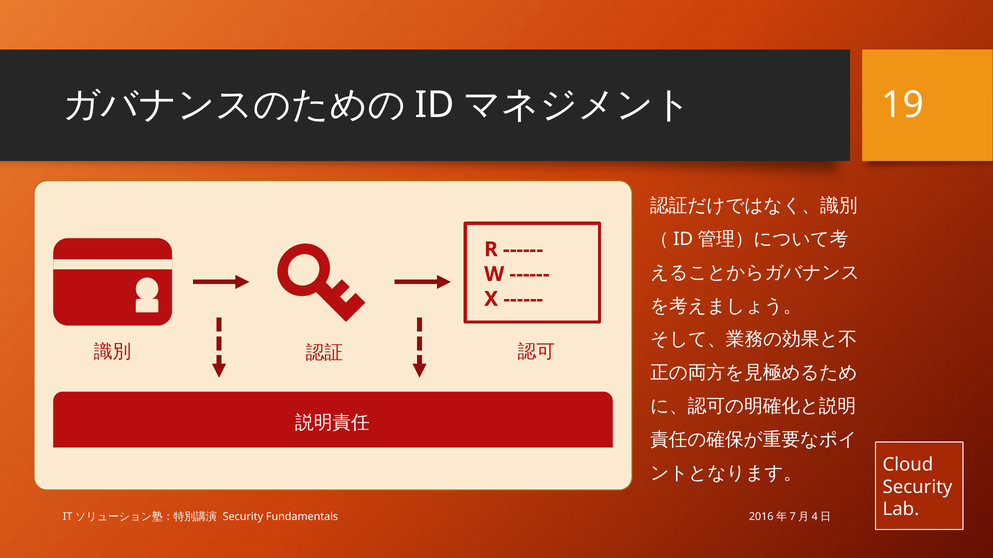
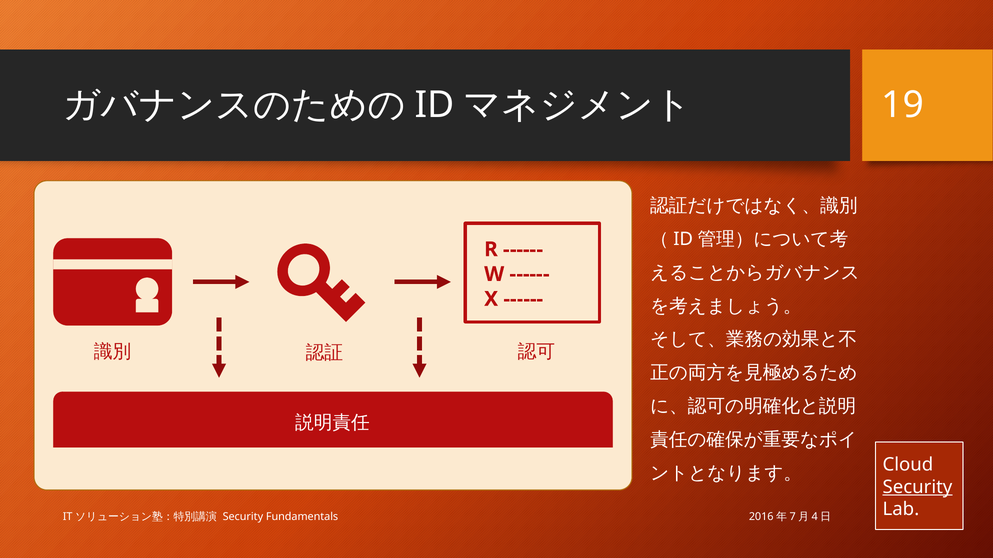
Security at (917, 487) underline: none -> present
